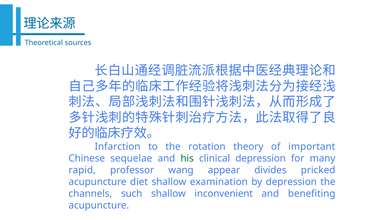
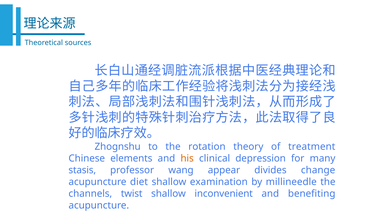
Infarction: Infarction -> Zhognshu
important: important -> treatment
sequelae: sequelae -> elements
his colour: green -> orange
rapid: rapid -> stasis
pricked: pricked -> change
by depression: depression -> millineedle
such: such -> twist
